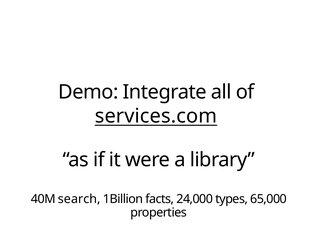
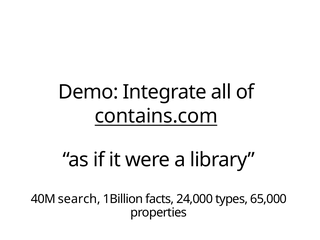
services.com: services.com -> contains.com
